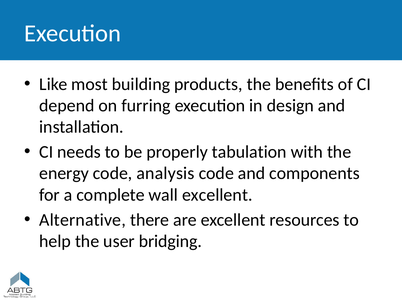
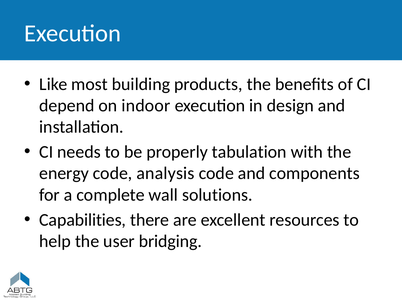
furring: furring -> indoor
wall excellent: excellent -> solutions
Alternative: Alternative -> Capabilities
